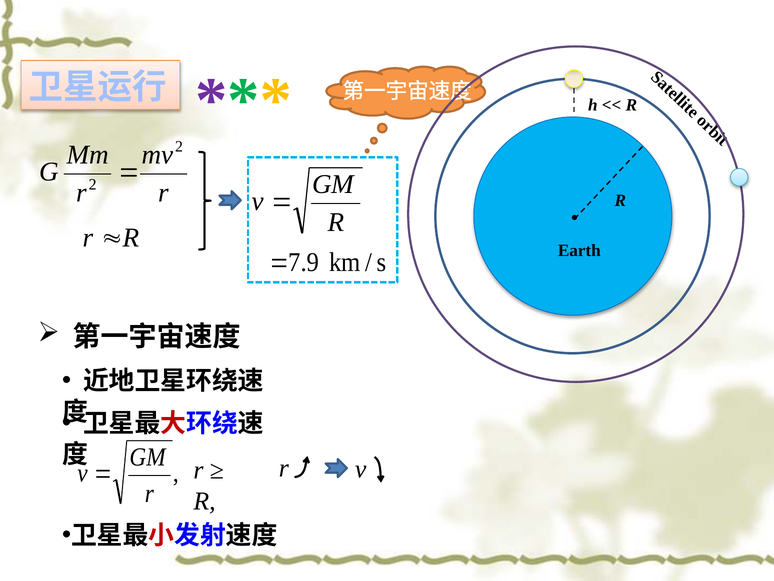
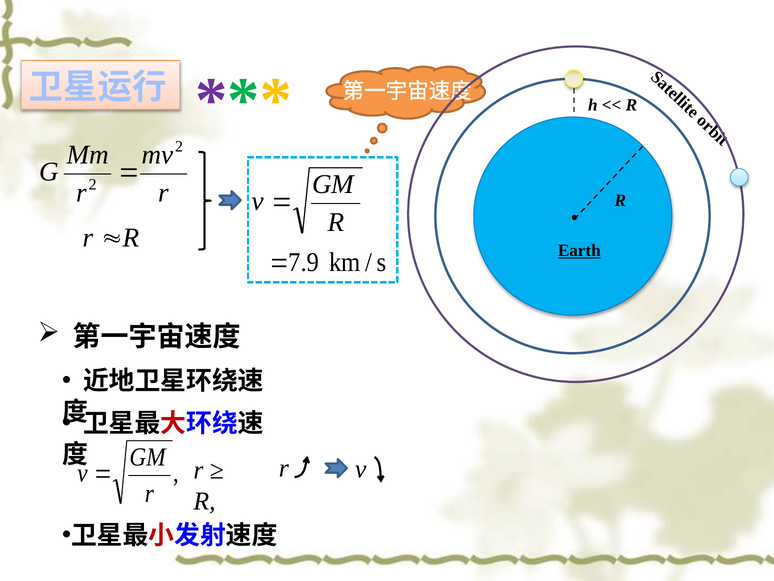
Earth underline: none -> present
